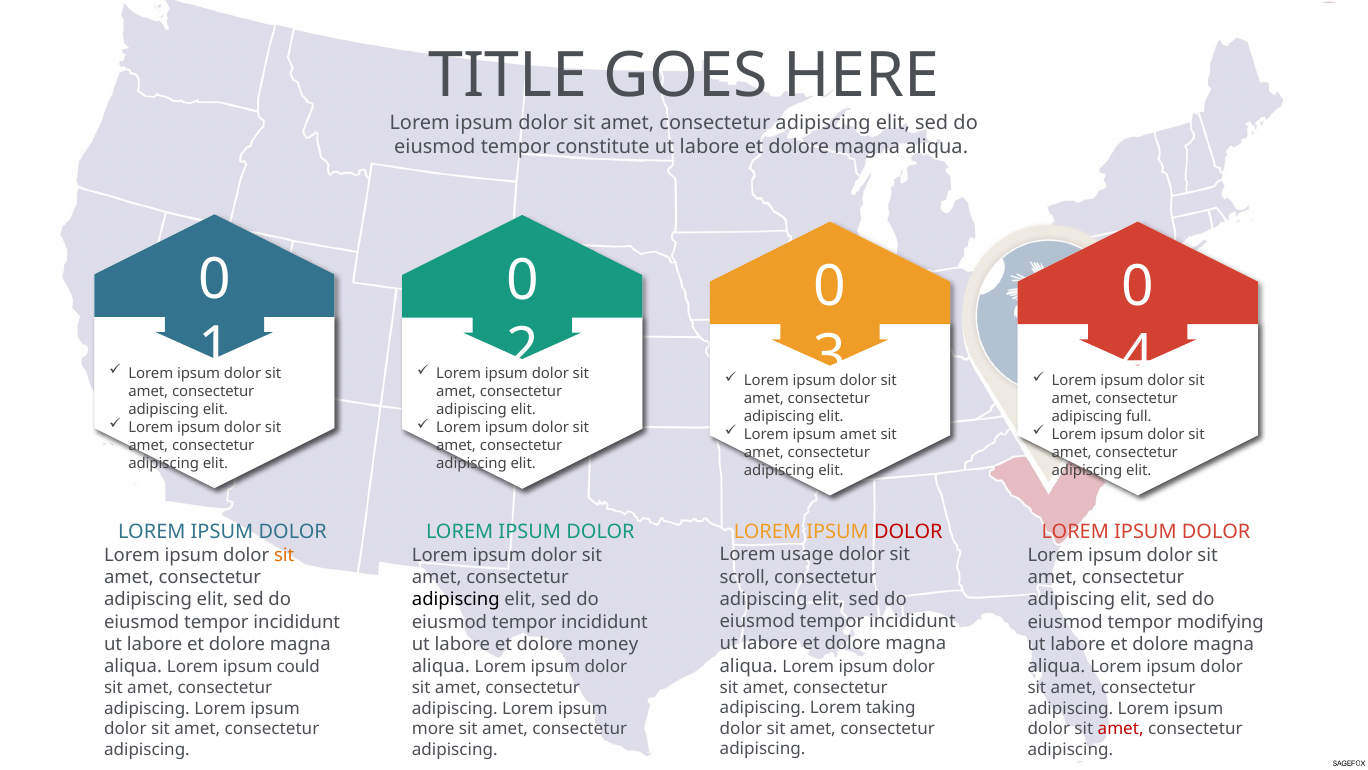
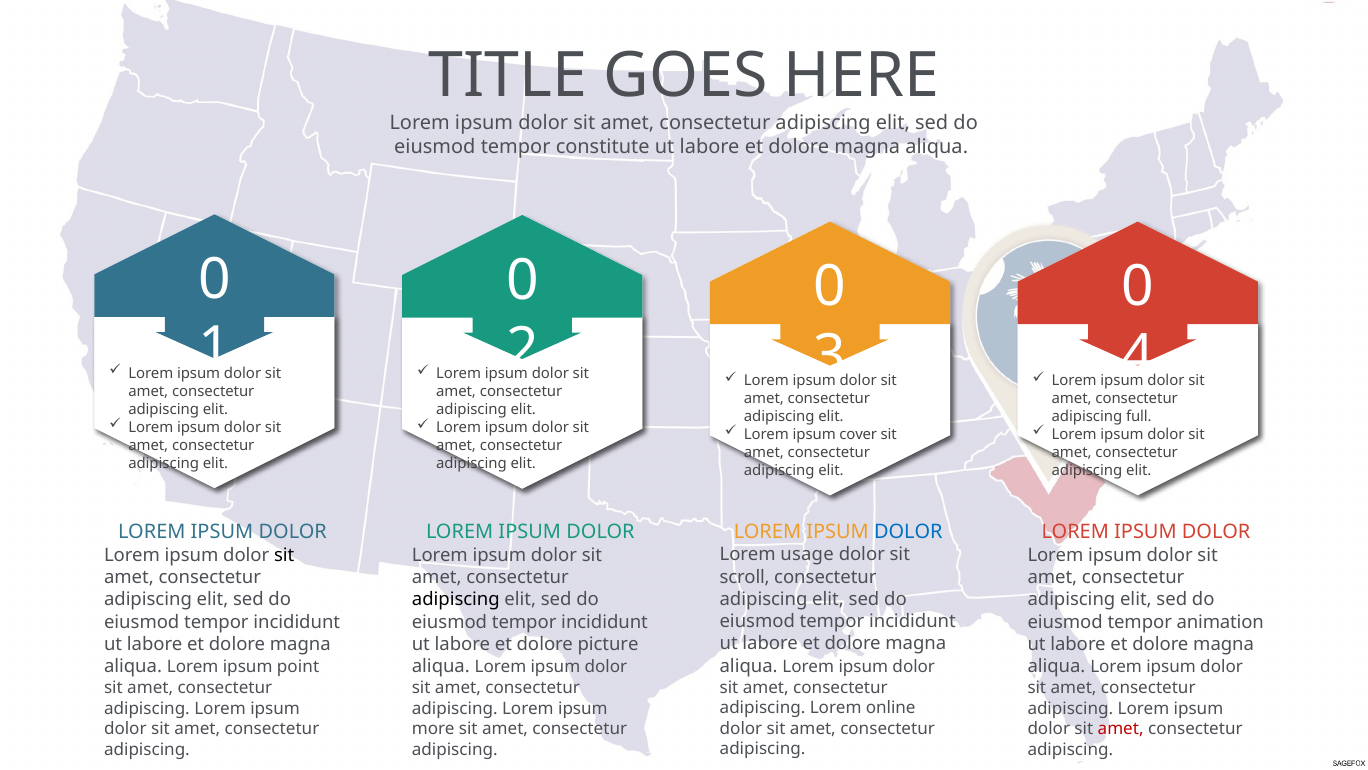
ipsum amet: amet -> cover
DOLOR at (908, 531) colour: red -> blue
sit at (284, 555) colour: orange -> black
modifying: modifying -> animation
money: money -> picture
could: could -> point
taking: taking -> online
